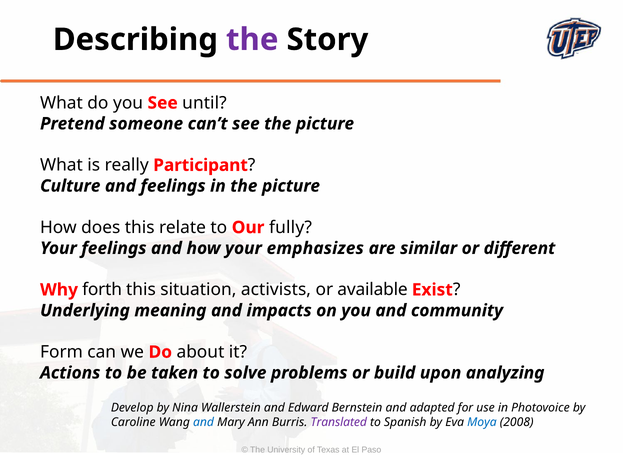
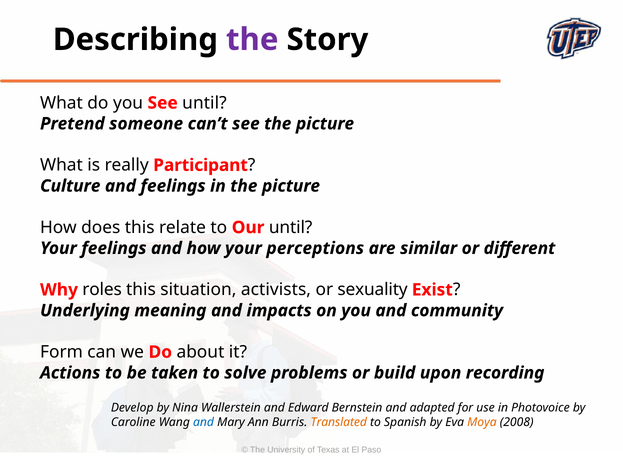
Our fully: fully -> until
emphasizes: emphasizes -> perceptions
forth: forth -> roles
available: available -> sexuality
analyzing: analyzing -> recording
Translated colour: purple -> orange
Moya colour: blue -> orange
